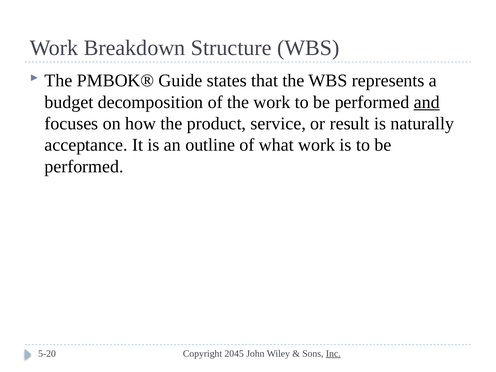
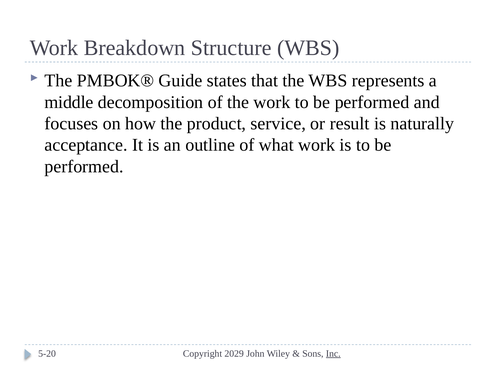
budget: budget -> middle
and underline: present -> none
2045: 2045 -> 2029
